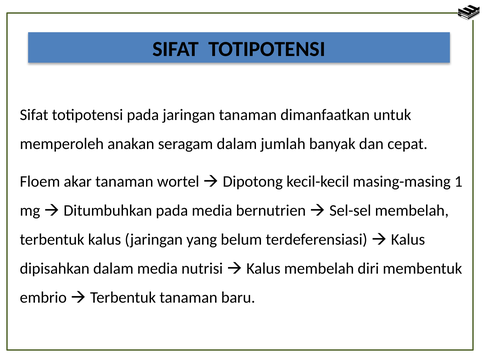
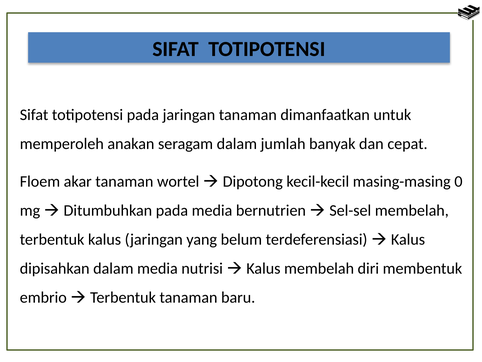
1: 1 -> 0
